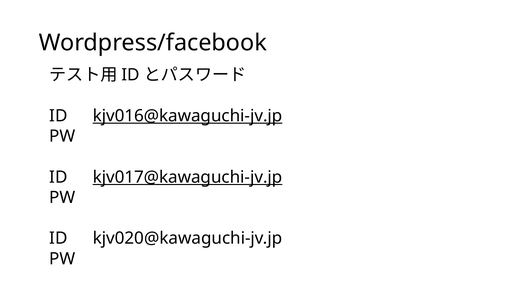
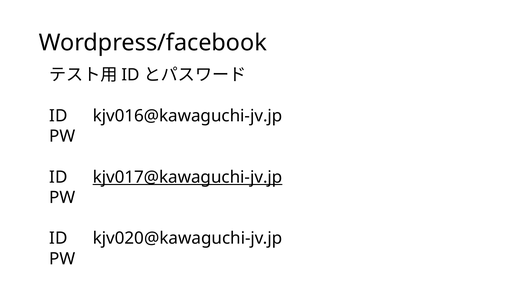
kjv016@kawaguchi-jv.jp underline: present -> none
